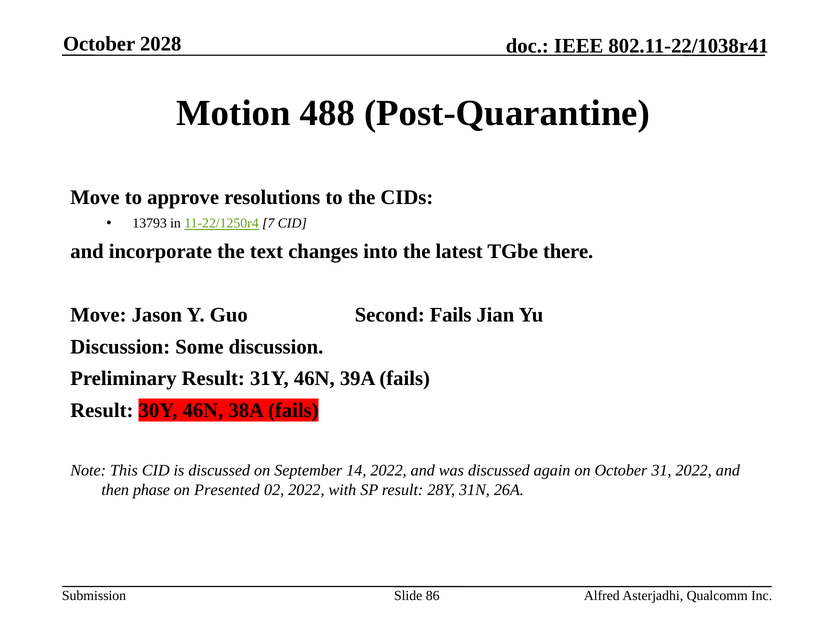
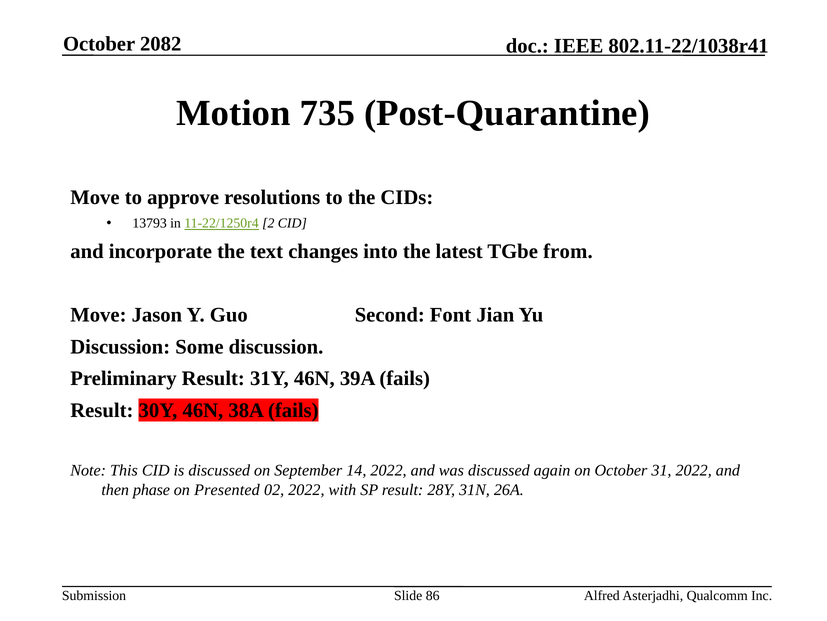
2028: 2028 -> 2082
488: 488 -> 735
7: 7 -> 2
there: there -> from
Second Fails: Fails -> Font
